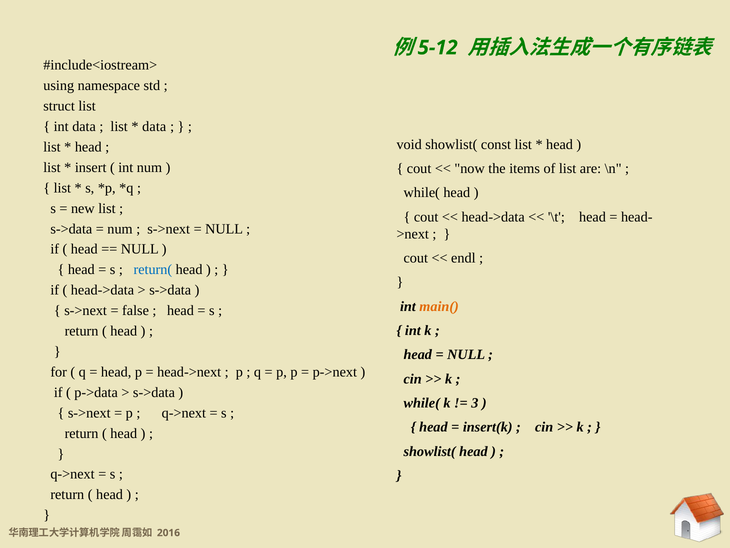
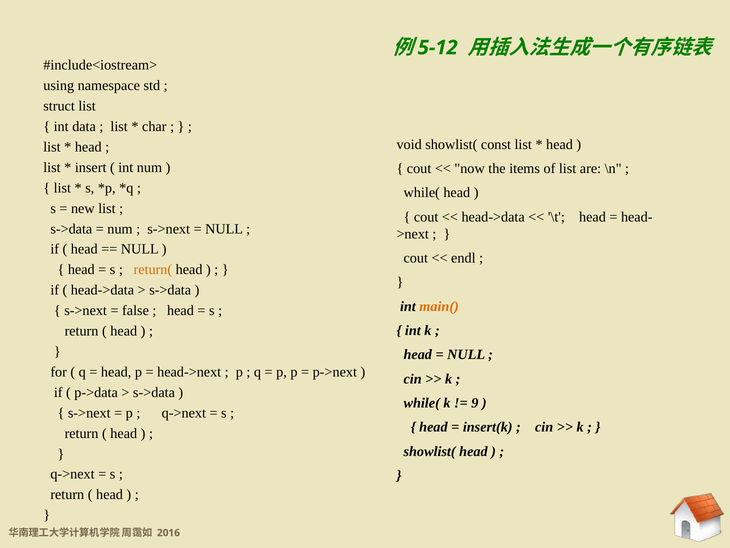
data at (154, 126): data -> char
return( colour: blue -> orange
3: 3 -> 9
